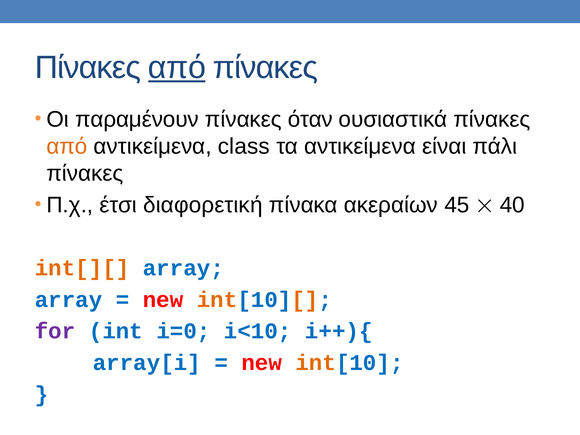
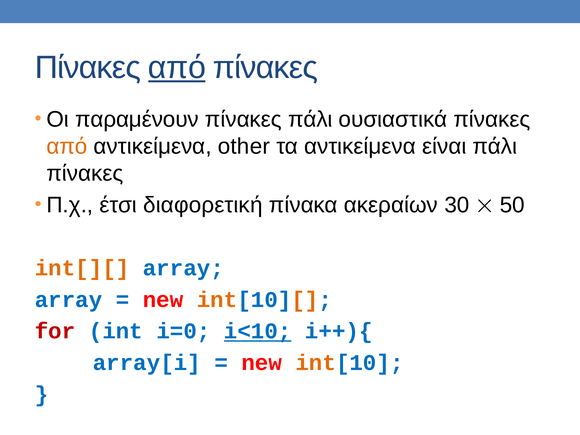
πίνακες όταν: όταν -> πάλι
class: class -> other
45: 45 -> 30
40: 40 -> 50
for colour: purple -> red
i<10 underline: none -> present
